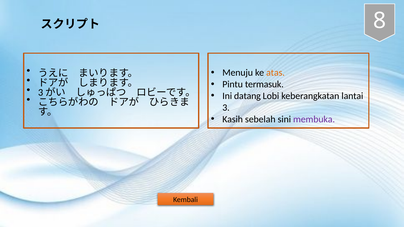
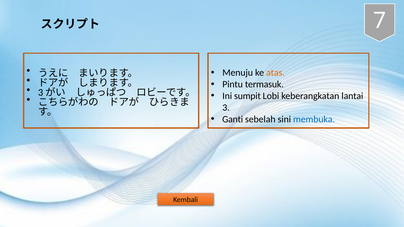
8: 8 -> 7
datang: datang -> sumpit
Kasih: Kasih -> Ganti
membuka colour: purple -> blue
